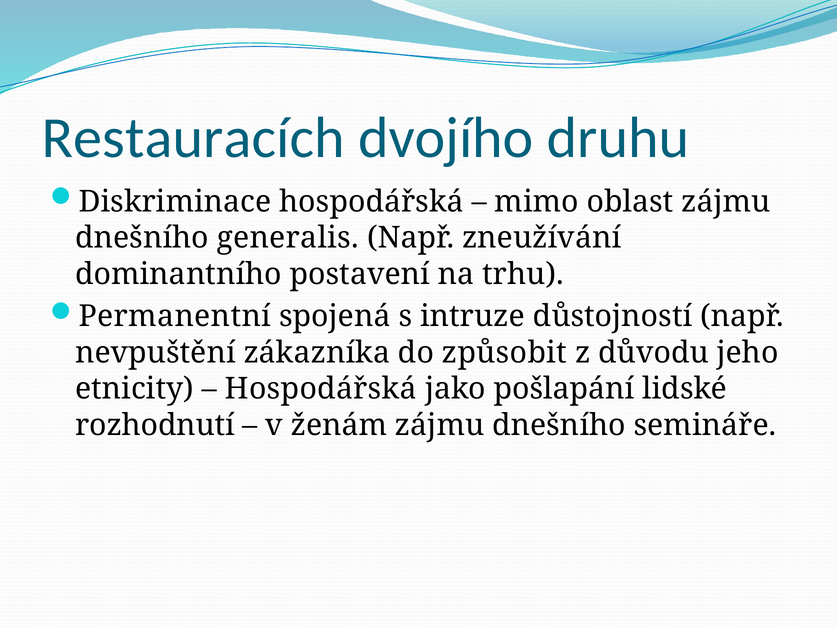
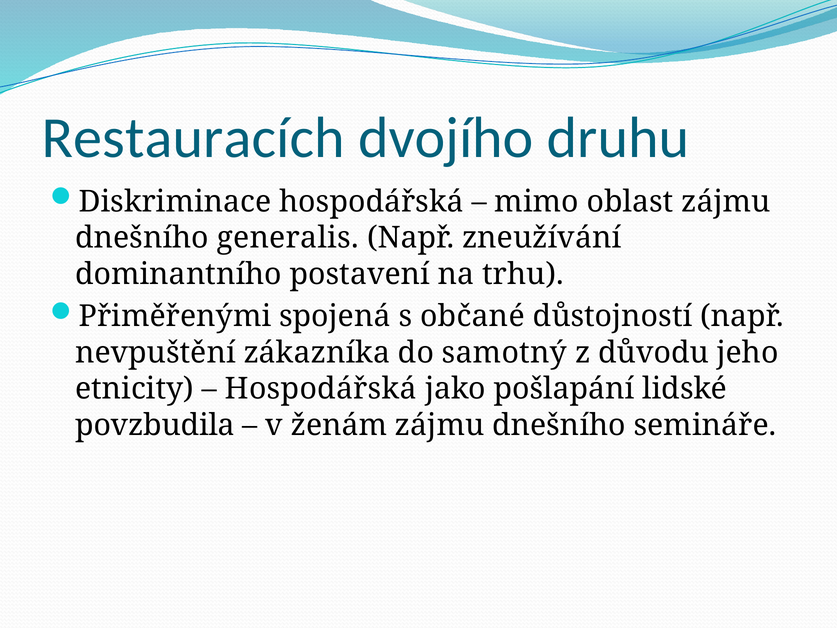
Permanentní: Permanentní -> Přiměřenými
intruze: intruze -> občané
způsobit: způsobit -> samotný
rozhodnutí: rozhodnutí -> povzbudila
